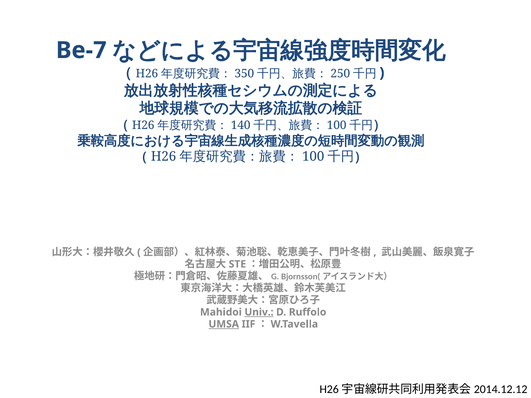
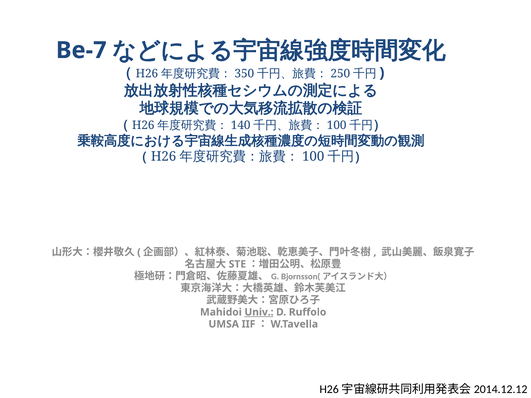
UMSA underline: present -> none
